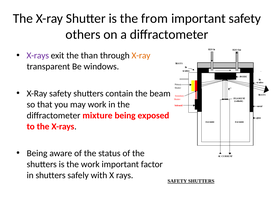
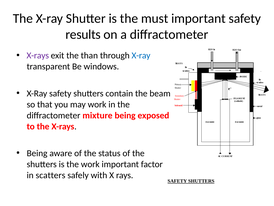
from: from -> must
others: others -> results
X-ray at (141, 55) colour: orange -> blue
in shutters: shutters -> scatters
